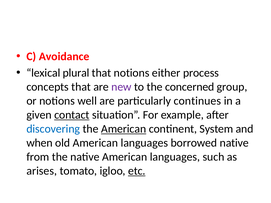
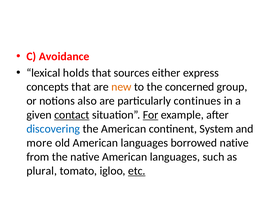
plural: plural -> holds
that notions: notions -> sources
process: process -> express
new colour: purple -> orange
well: well -> also
For underline: none -> present
American at (124, 129) underline: present -> none
when: when -> more
arises: arises -> plural
